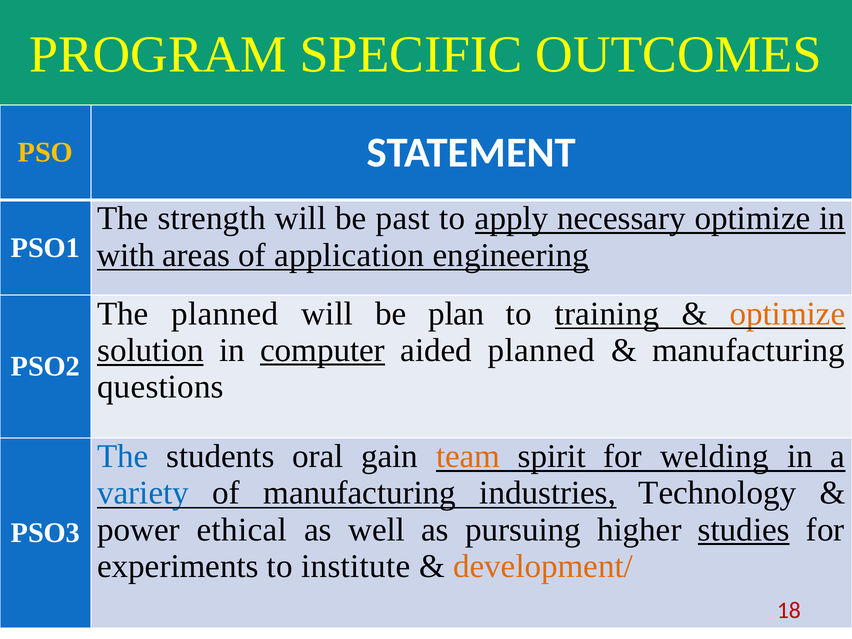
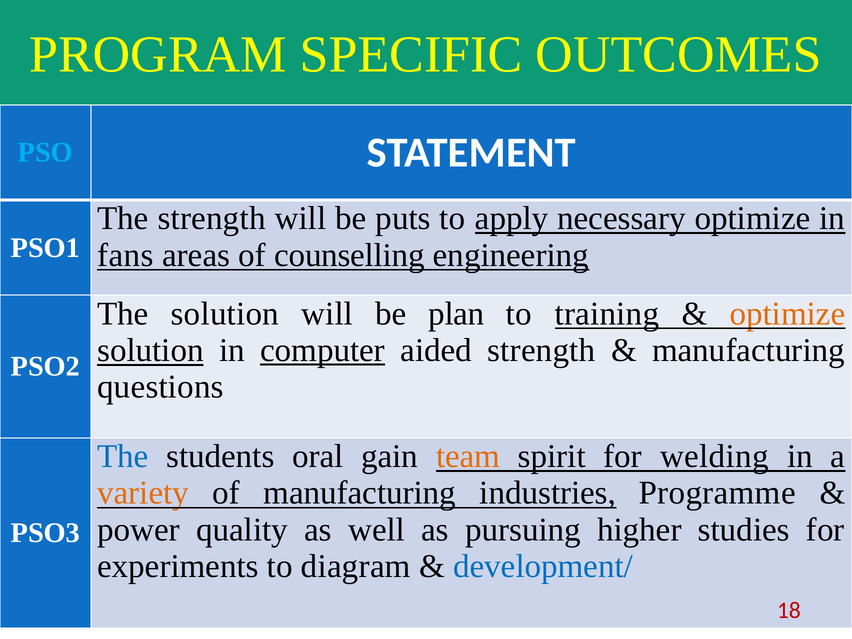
PSO colour: yellow -> light blue
past: past -> puts
with: with -> fans
application: application -> counselling
The planned: planned -> solution
aided planned: planned -> strength
variety colour: blue -> orange
Technology: Technology -> Programme
ethical: ethical -> quality
studies underline: present -> none
institute: institute -> diagram
development/ colour: orange -> blue
